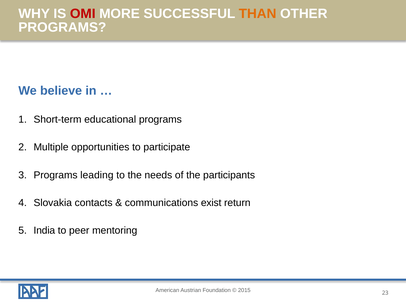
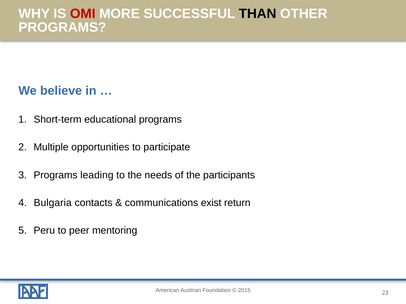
THAN colour: orange -> black
Slovakia: Slovakia -> Bulgaria
India: India -> Peru
